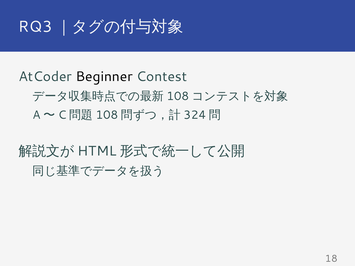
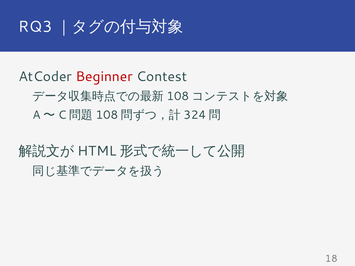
Beginner colour: black -> red
